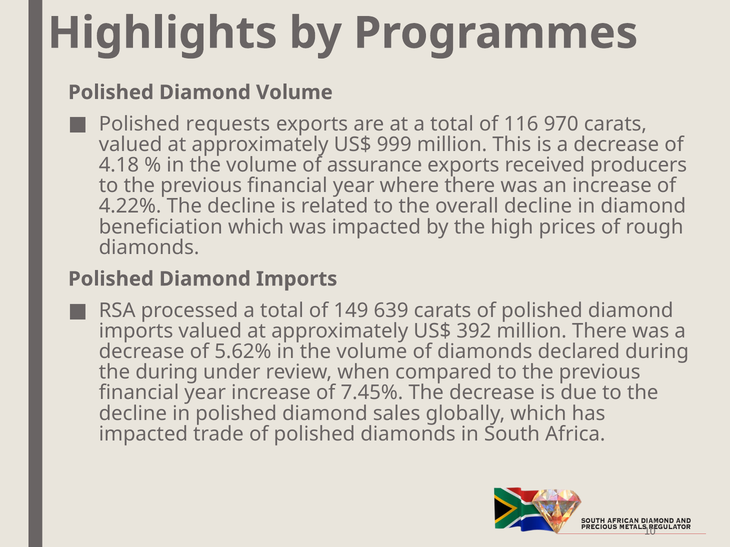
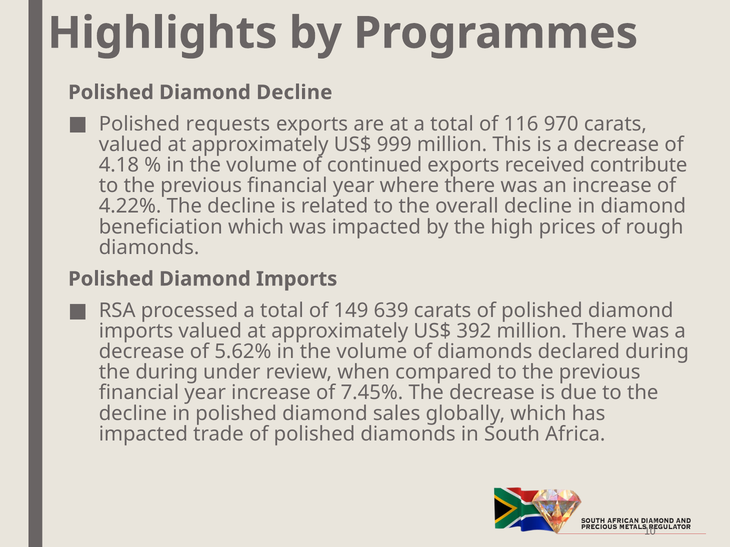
Diamond Volume: Volume -> Decline
assurance: assurance -> continued
producers: producers -> contribute
